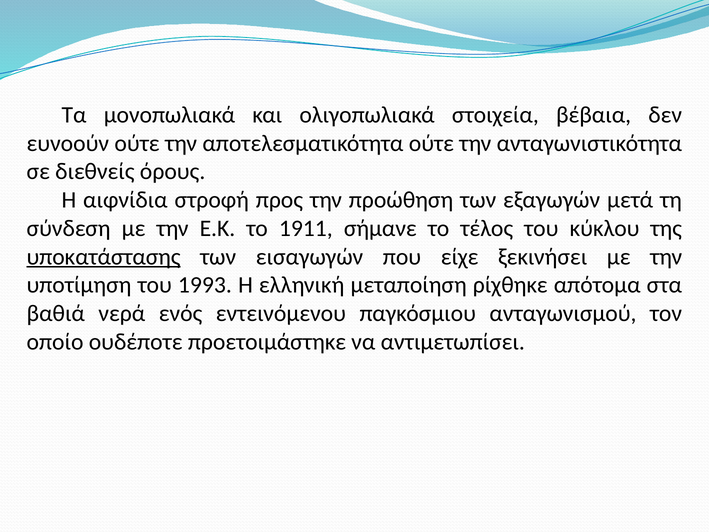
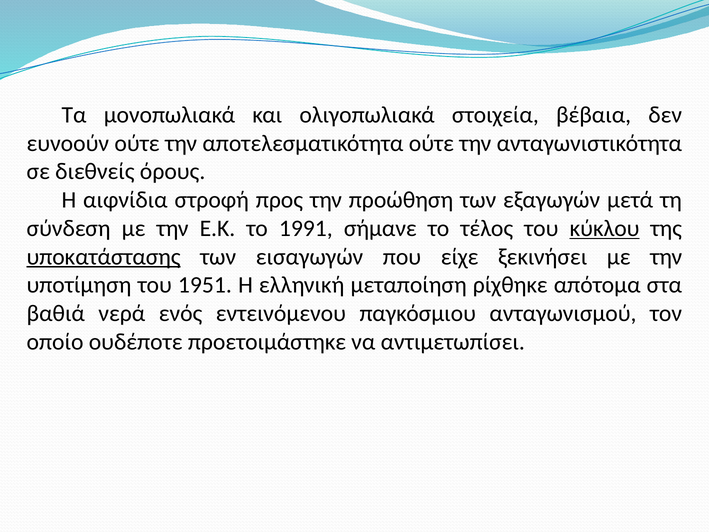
1911: 1911 -> 1991
κύκλου underline: none -> present
1993: 1993 -> 1951
